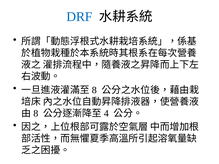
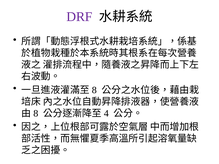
DRF colour: blue -> purple
